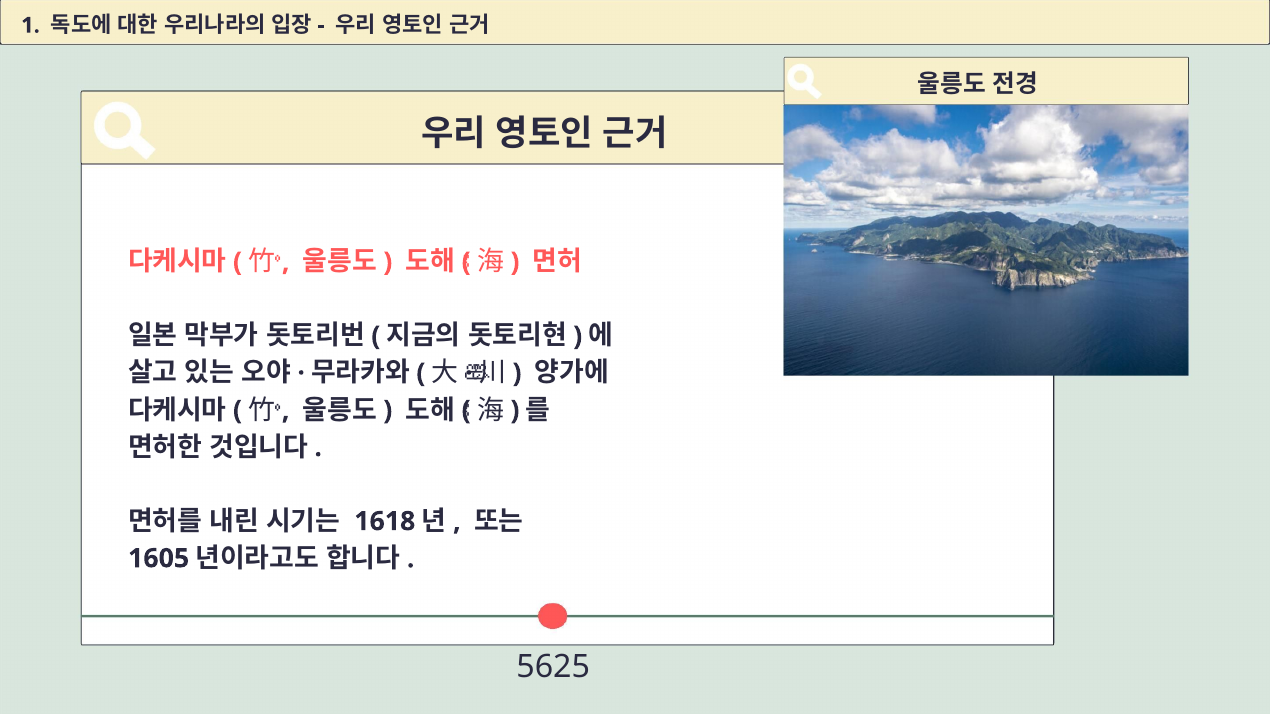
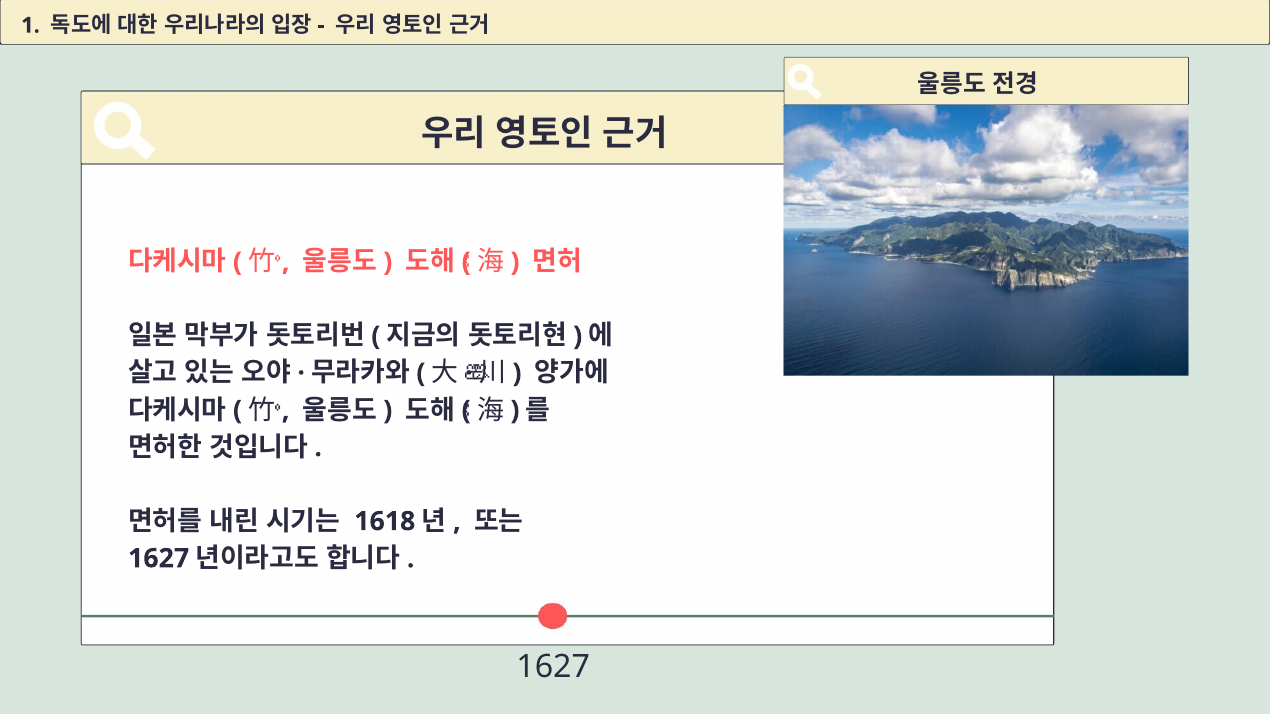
1605 at (159, 558): 1605 -> 1627
5625 at (553, 666): 5625 -> 1627
